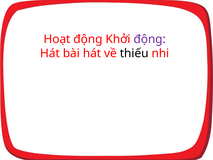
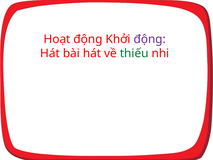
thiếu colour: black -> green
